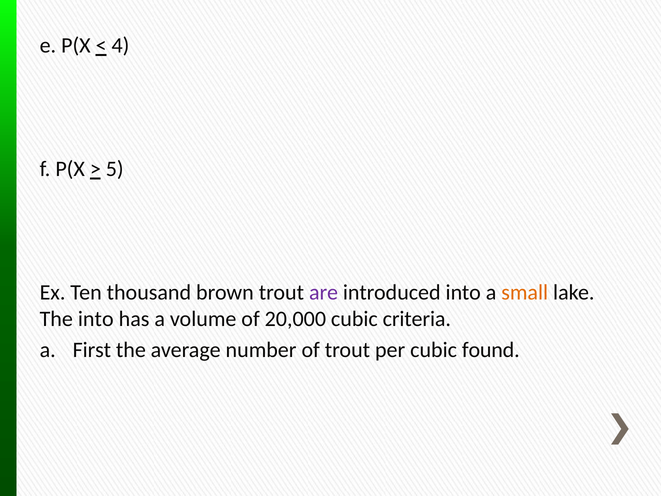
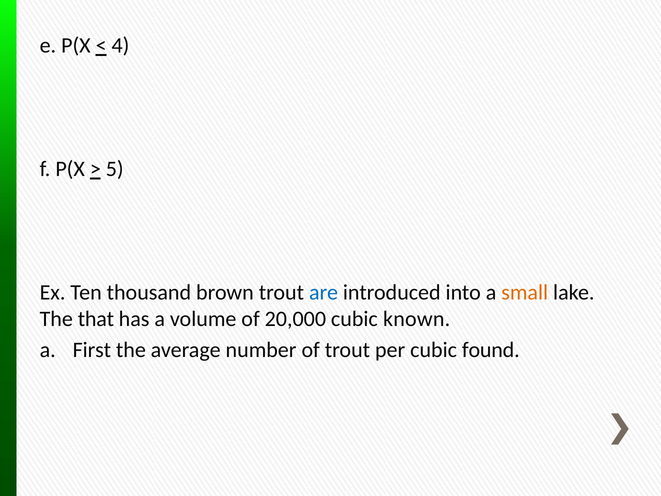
are colour: purple -> blue
The into: into -> that
criteria: criteria -> known
